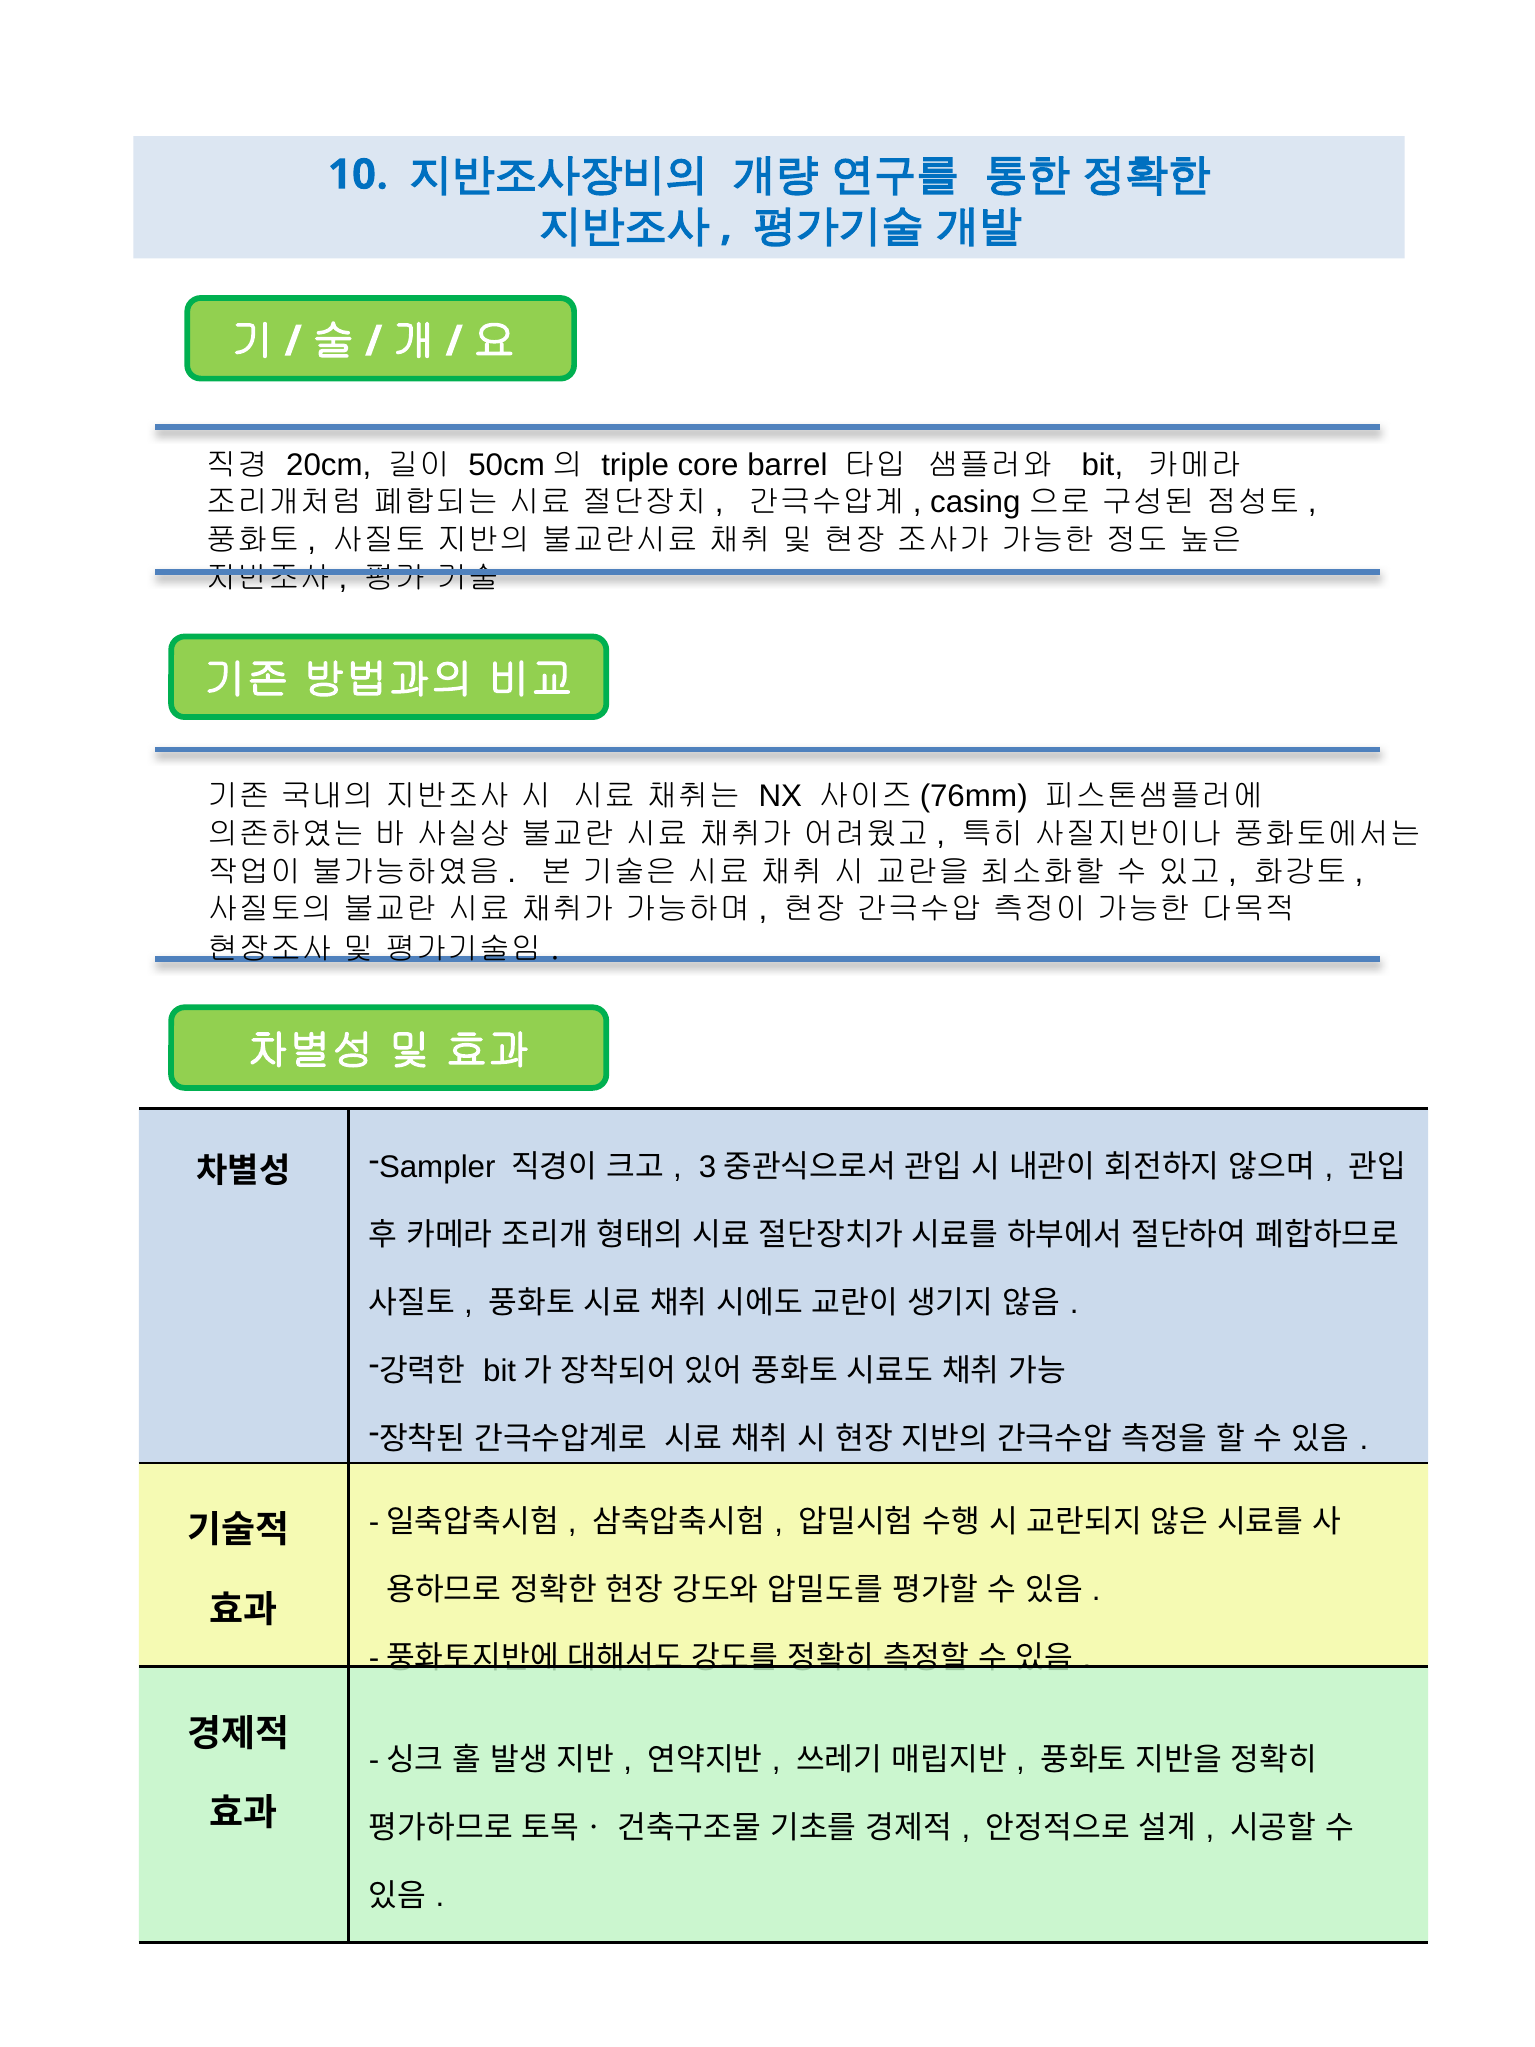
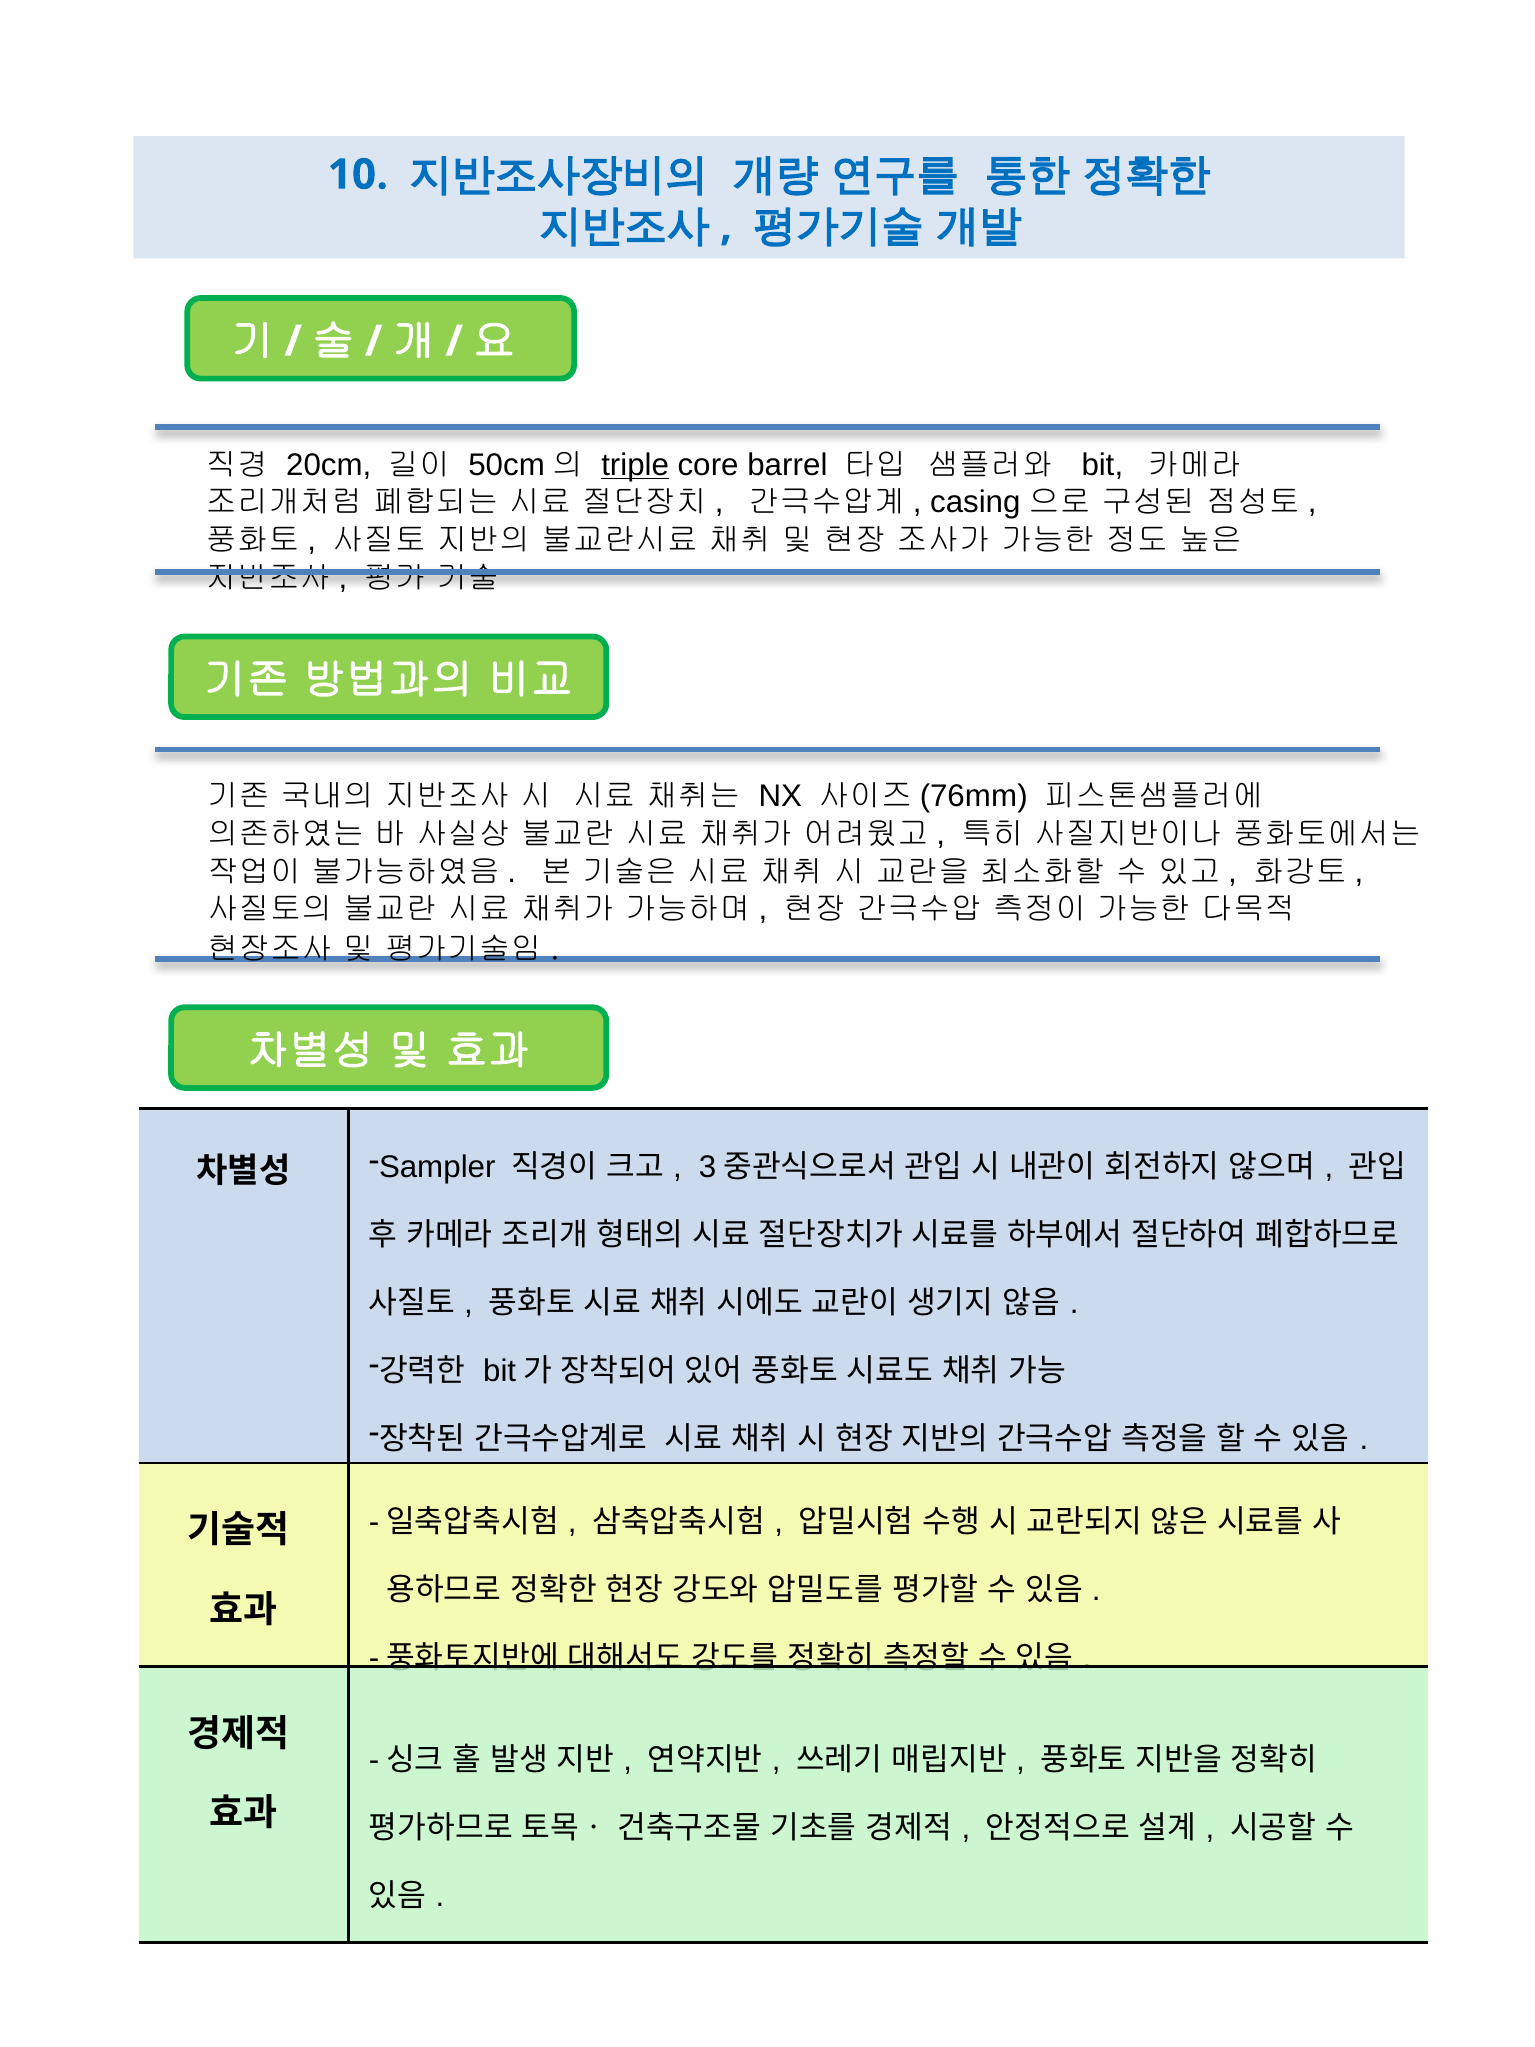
triple underline: none -> present
